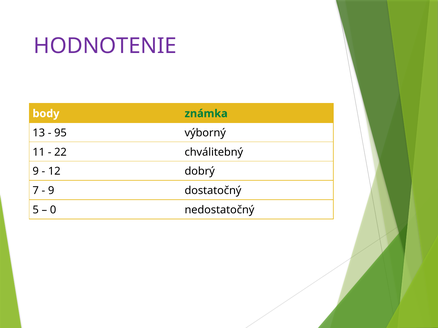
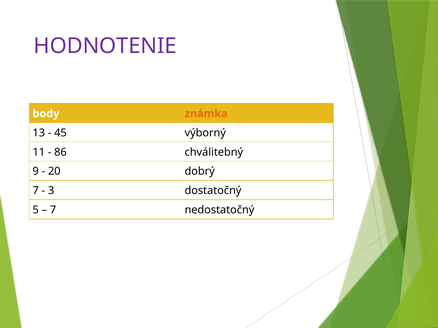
známka colour: green -> orange
95: 95 -> 45
22: 22 -> 86
12: 12 -> 20
9 at (51, 191): 9 -> 3
0 at (53, 210): 0 -> 7
